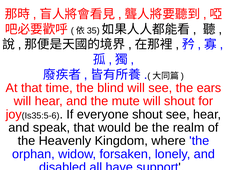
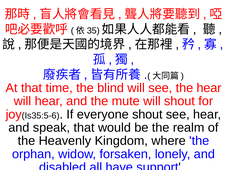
the ears: ears -> hear
